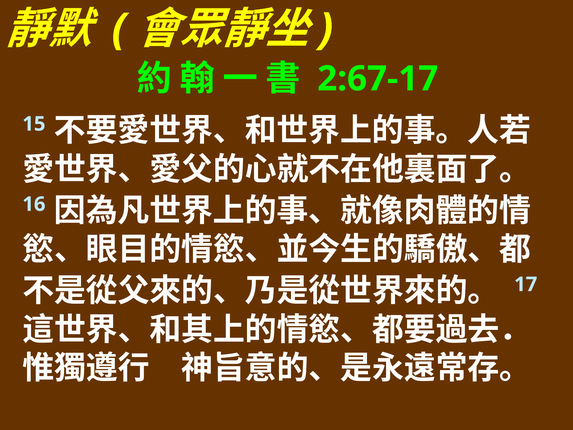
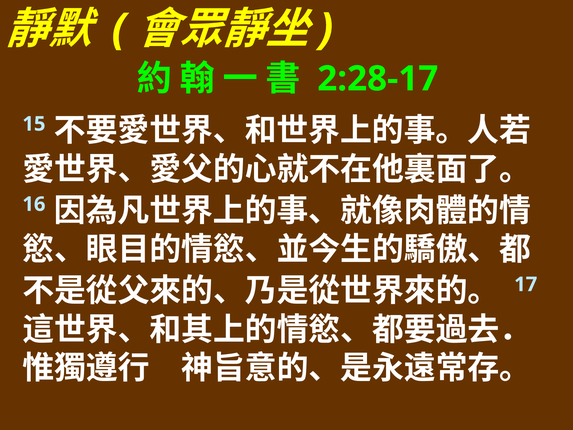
2:67-17: 2:67-17 -> 2:28-17
